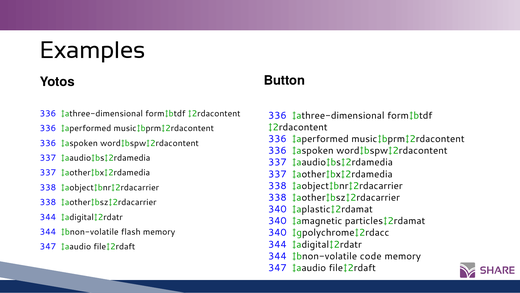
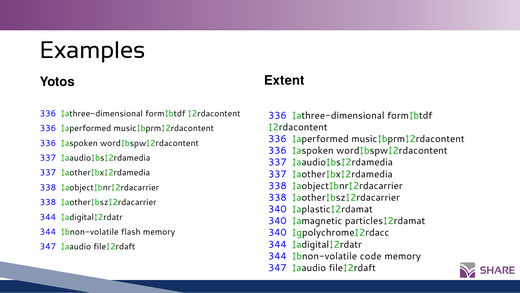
Button: Button -> Extent
